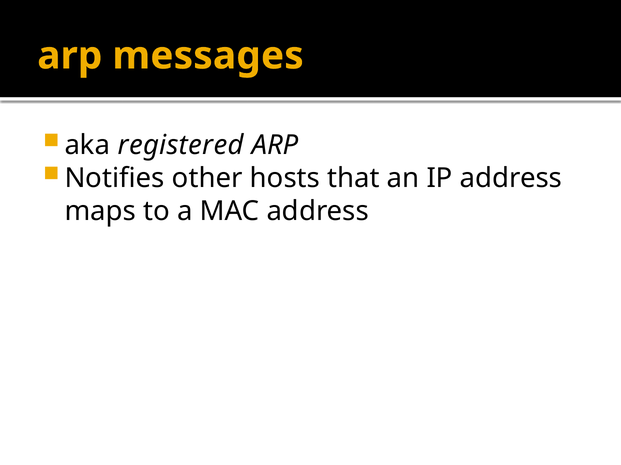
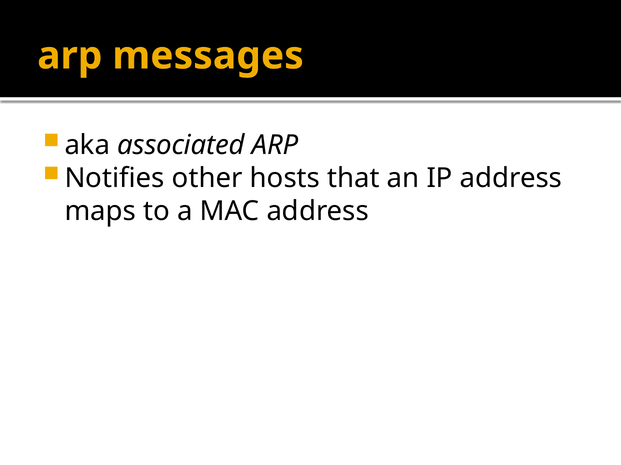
registered: registered -> associated
